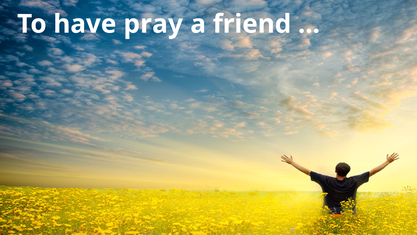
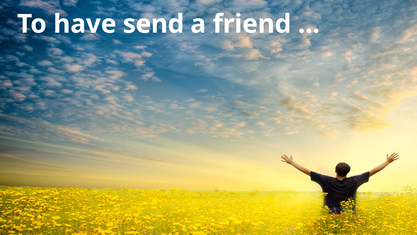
pray: pray -> send
